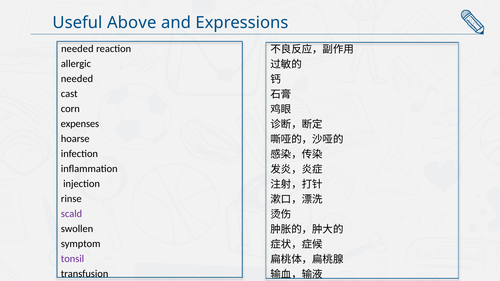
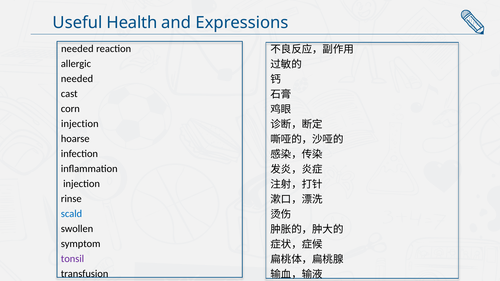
Above: Above -> Health
expenses at (80, 124): expenses -> injection
scald colour: purple -> blue
